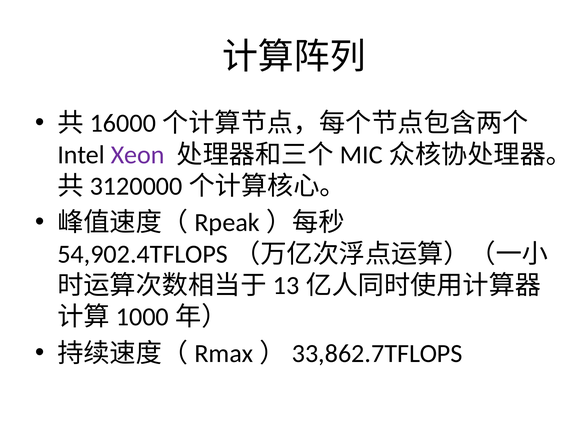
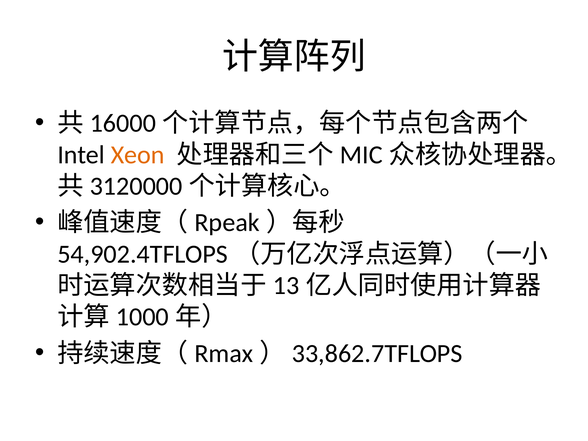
Xeon colour: purple -> orange
